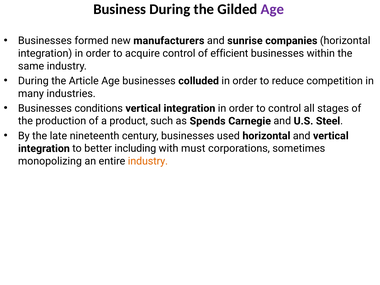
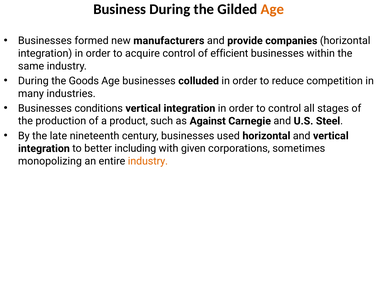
Age at (272, 9) colour: purple -> orange
sunrise: sunrise -> provide
Article: Article -> Goods
Spends: Spends -> Against
must: must -> given
